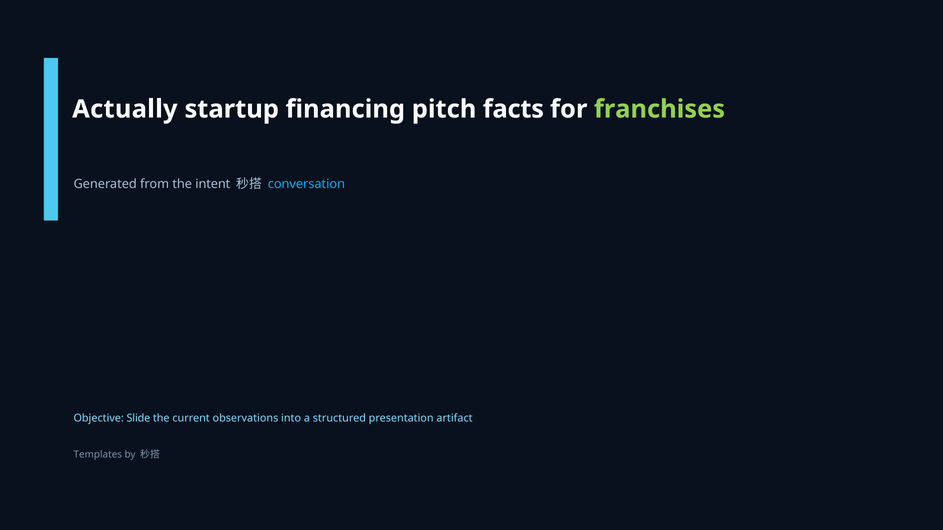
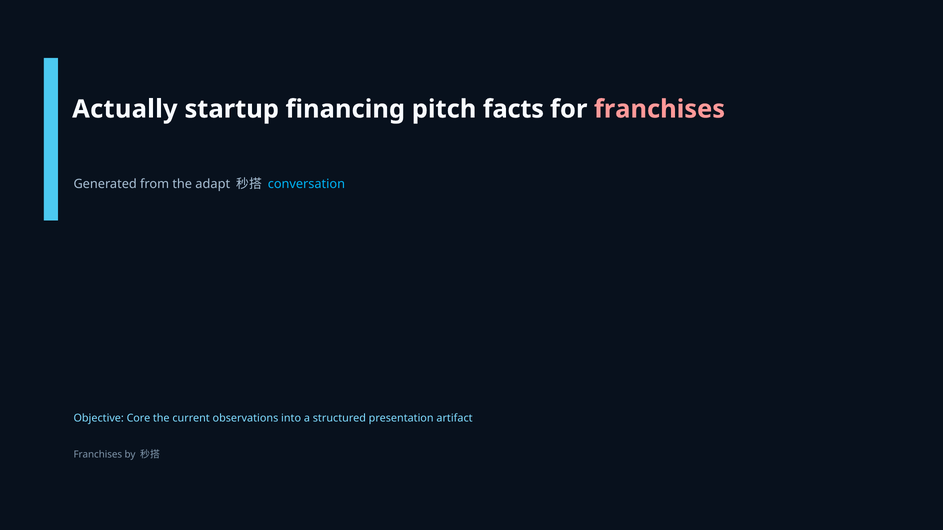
franchises at (659, 109) colour: light green -> pink
intent: intent -> adapt
Slide: Slide -> Core
Templates at (98, 455): Templates -> Franchises
